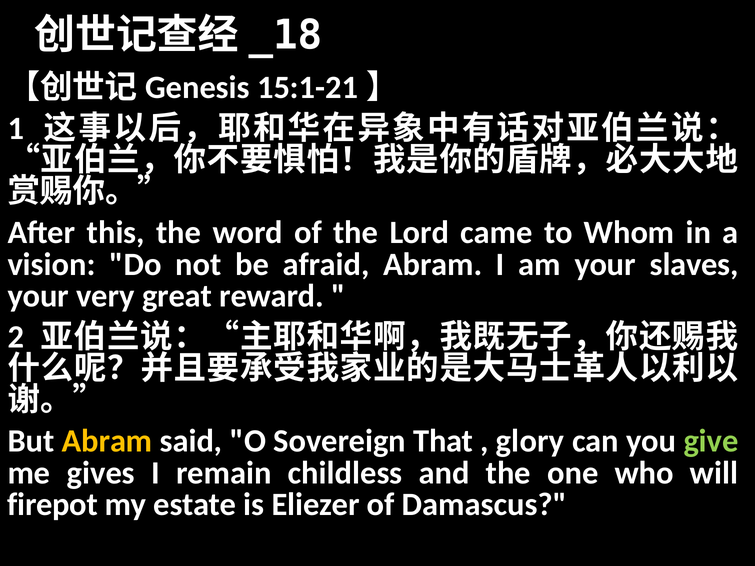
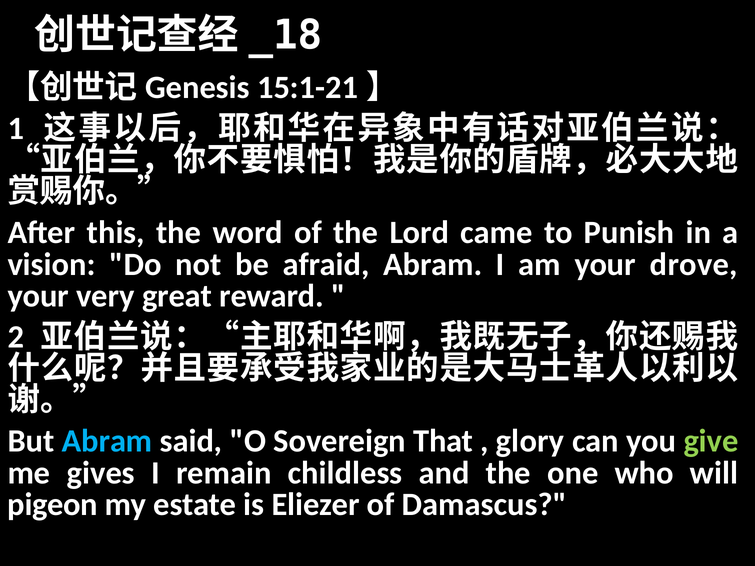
Whom: Whom -> Punish
slaves: slaves -> drove
Abram at (107, 441) colour: yellow -> light blue
firepot: firepot -> pigeon
